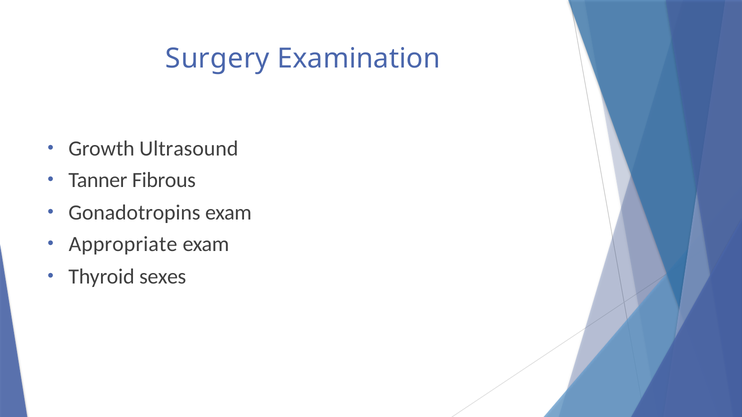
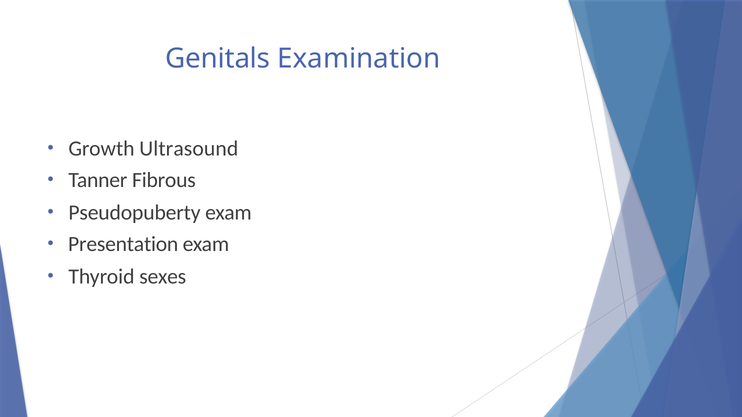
Surgery: Surgery -> Genitals
Gonadotropins: Gonadotropins -> Pseudopuberty
Appropriate: Appropriate -> Presentation
